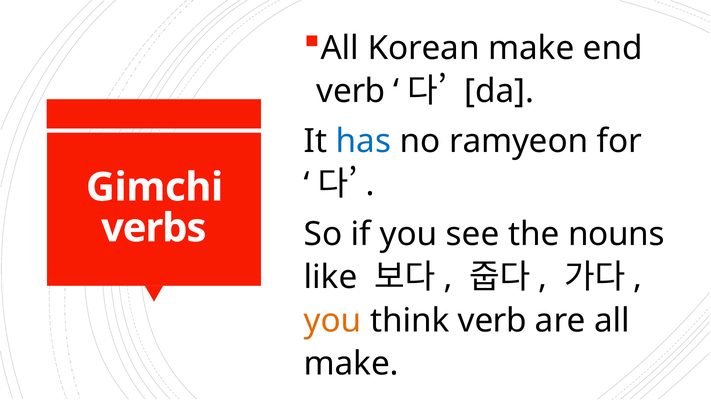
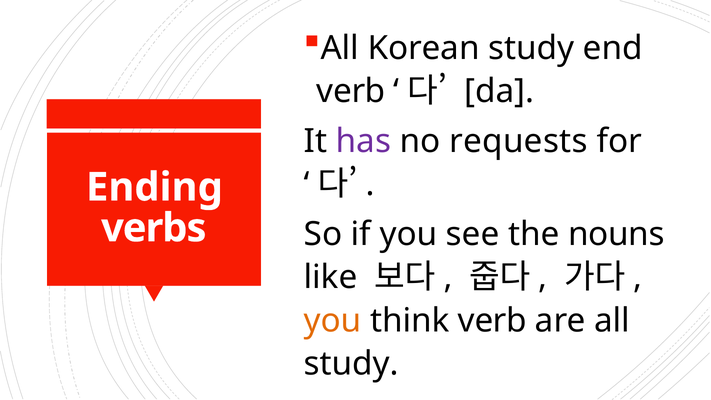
Korean make: make -> study
has colour: blue -> purple
ramyeon: ramyeon -> requests
Gimchi: Gimchi -> Ending
make at (351, 364): make -> study
